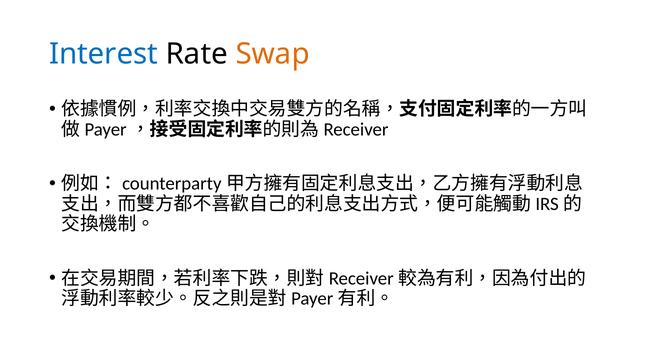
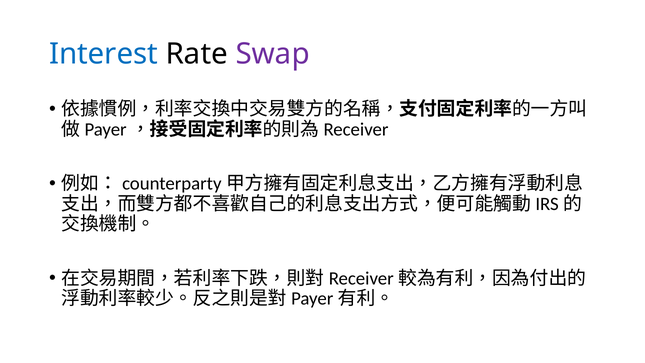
Swap colour: orange -> purple
